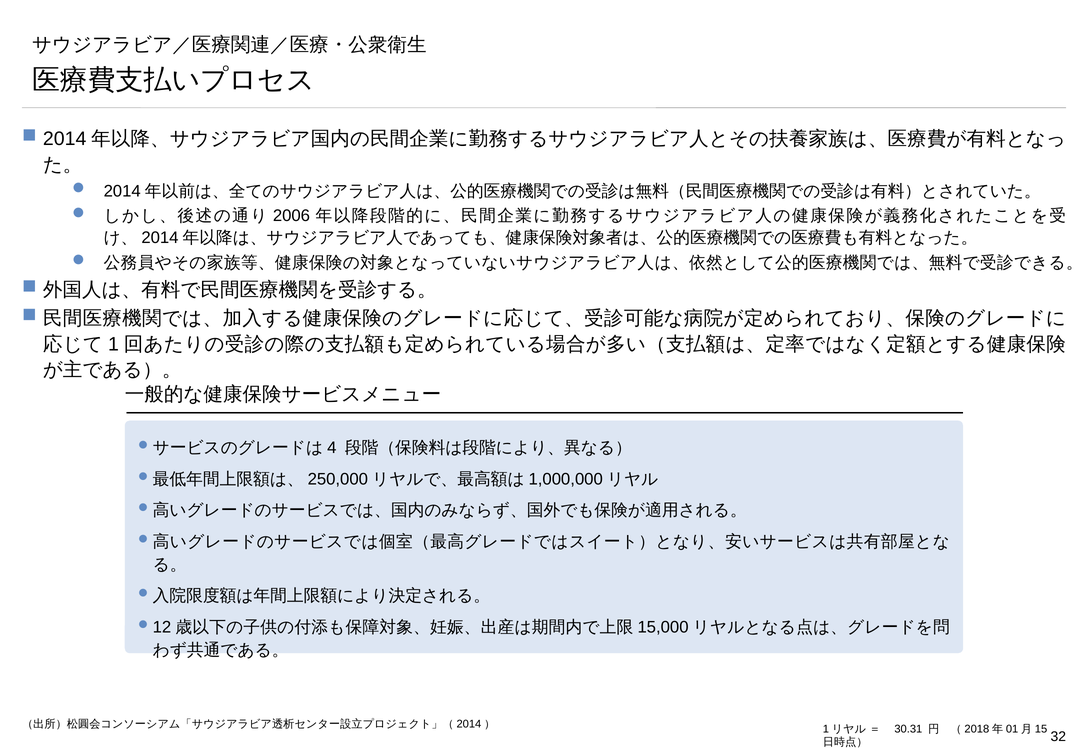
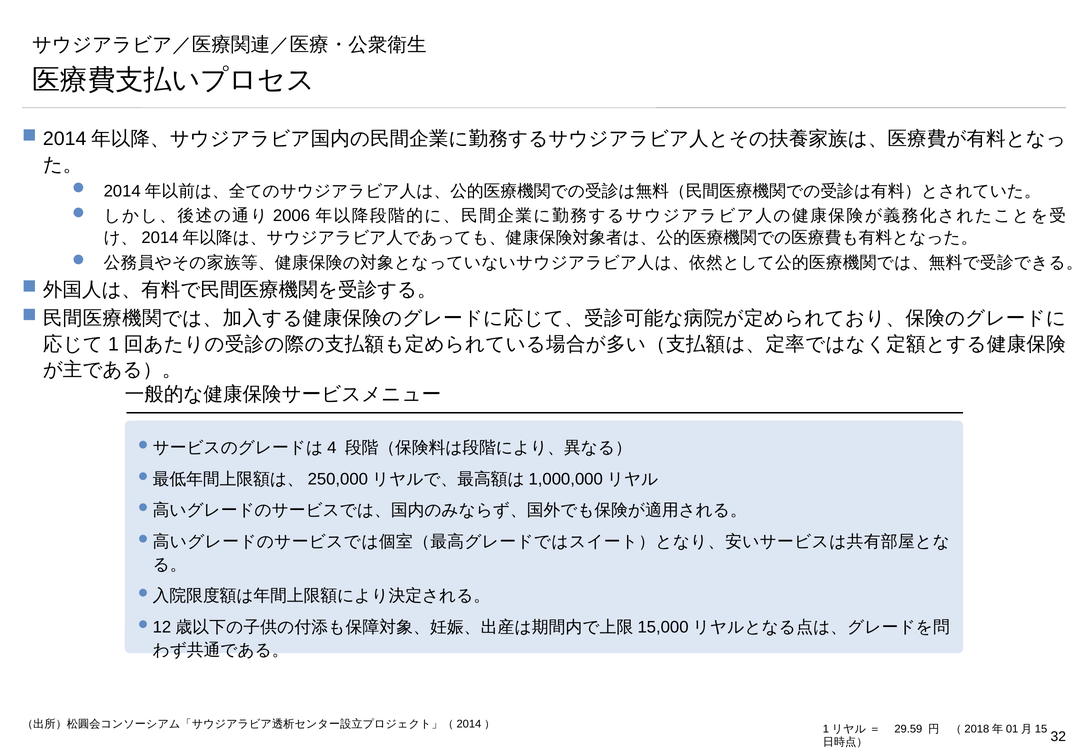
30.31: 30.31 -> 29.59
